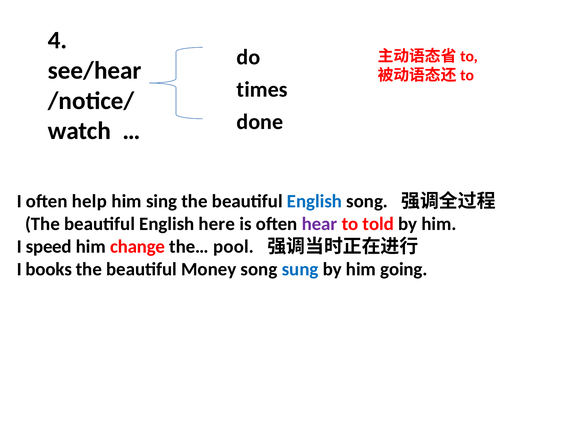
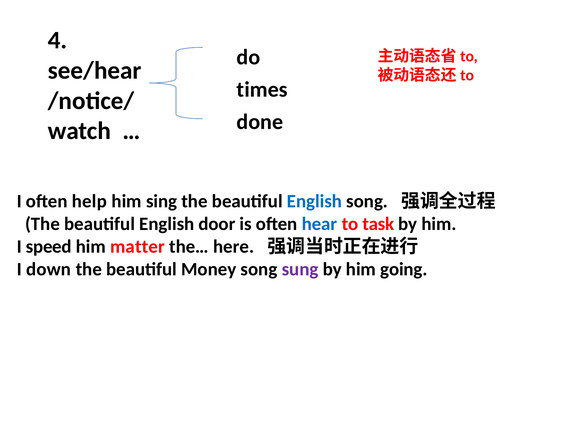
here: here -> door
hear colour: purple -> blue
told: told -> task
change: change -> matter
pool: pool -> here
books: books -> down
sung colour: blue -> purple
